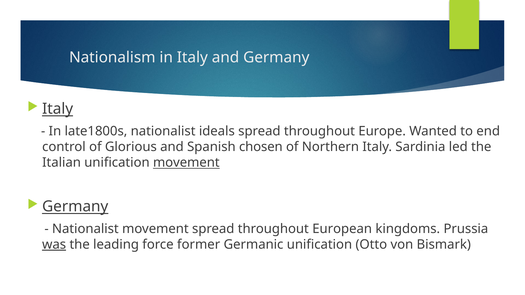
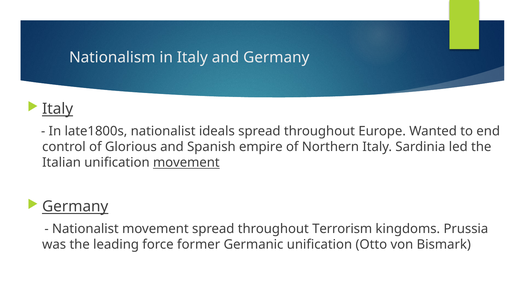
chosen: chosen -> empire
European: European -> Terrorism
was underline: present -> none
